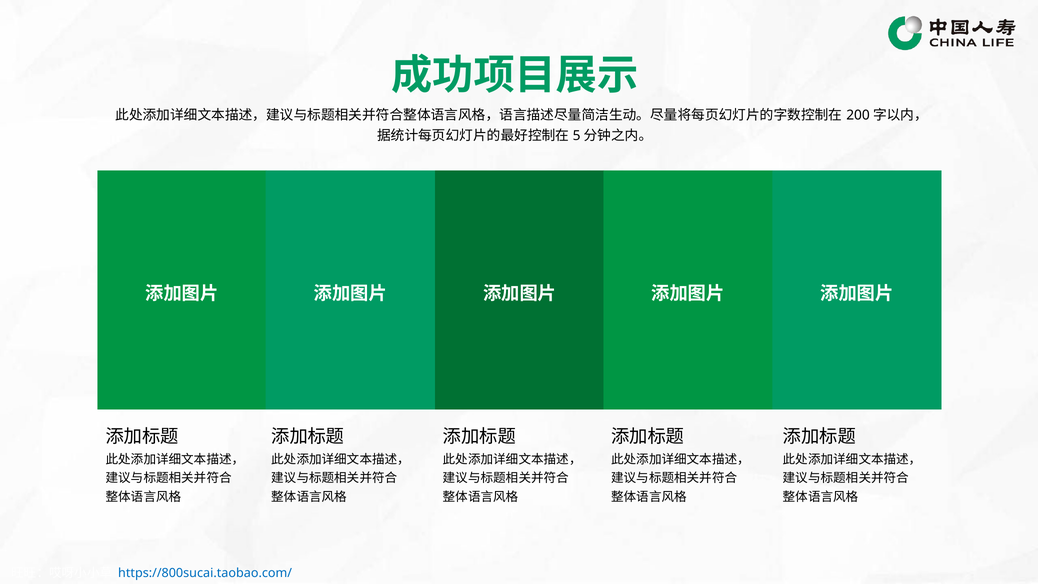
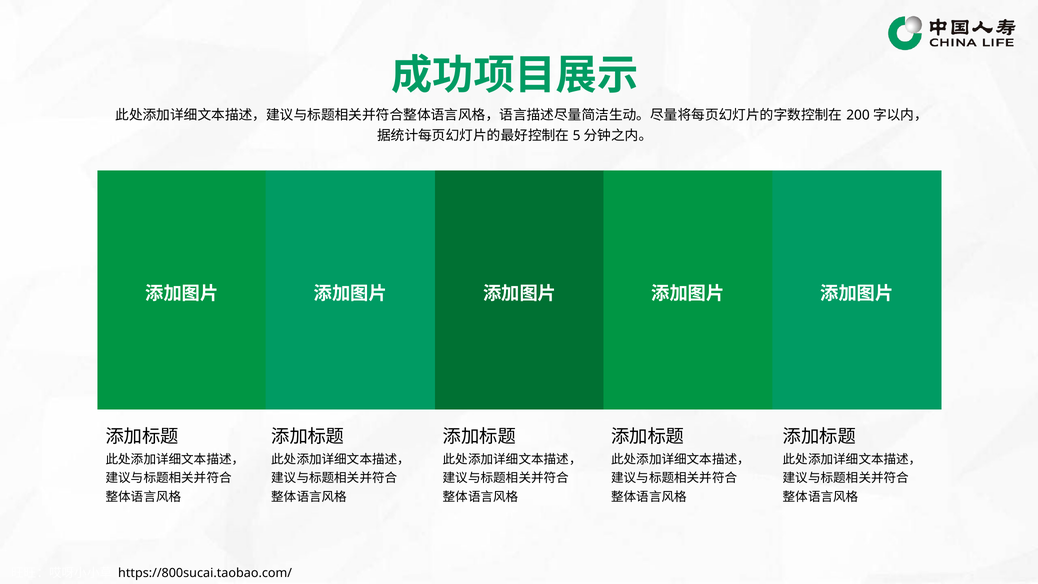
https://800sucai.taobao.com/ colour: blue -> black
